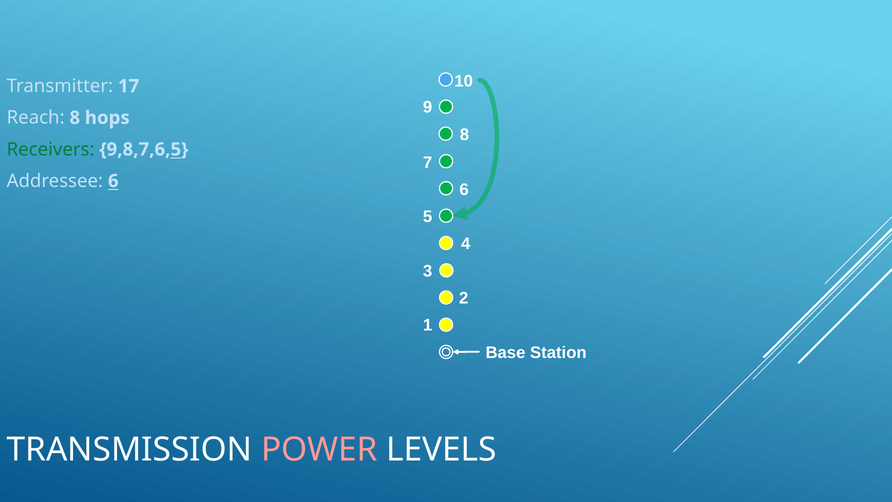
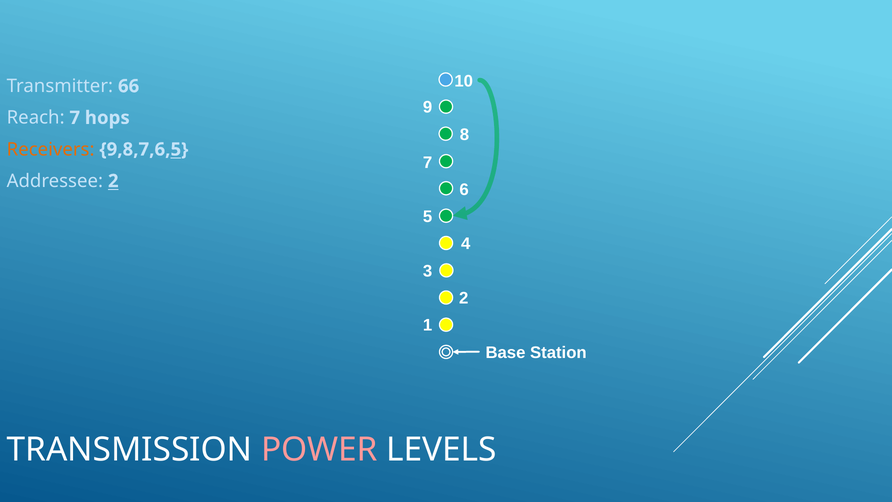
17: 17 -> 66
Reach 8: 8 -> 7
Receivers colour: green -> orange
Addressee 6: 6 -> 2
